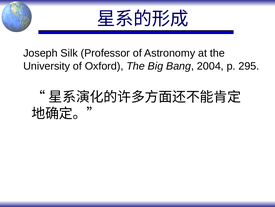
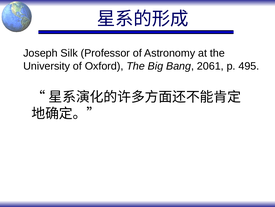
2004: 2004 -> 2061
295: 295 -> 495
